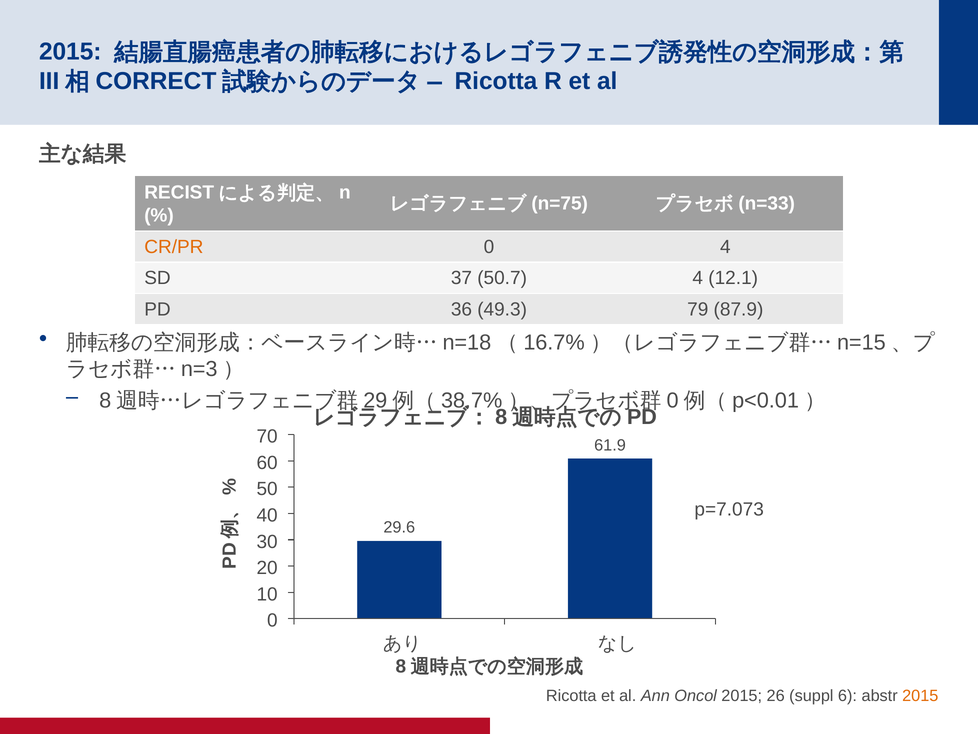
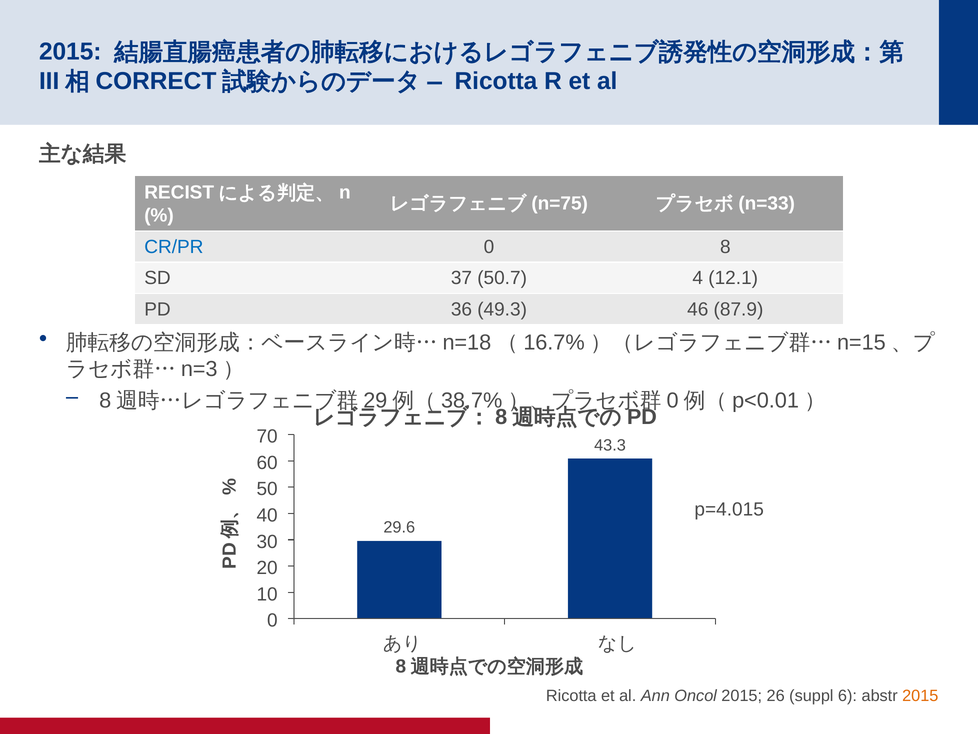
CR/PR colour: orange -> blue
0 4: 4 -> 8
79: 79 -> 46
61.9: 61.9 -> 43.3
p=7.073: p=7.073 -> p=4.015
